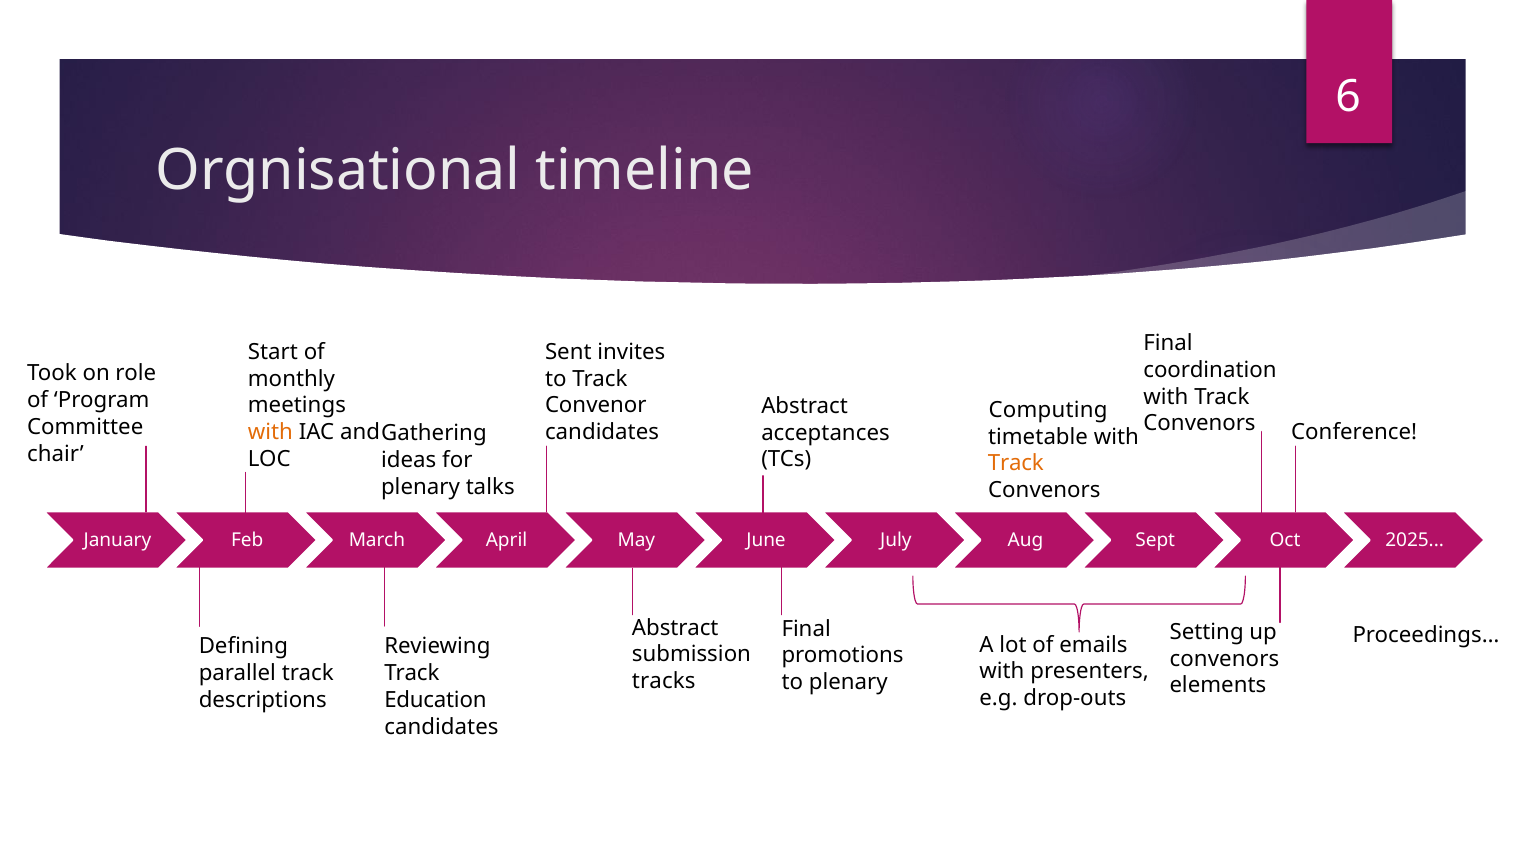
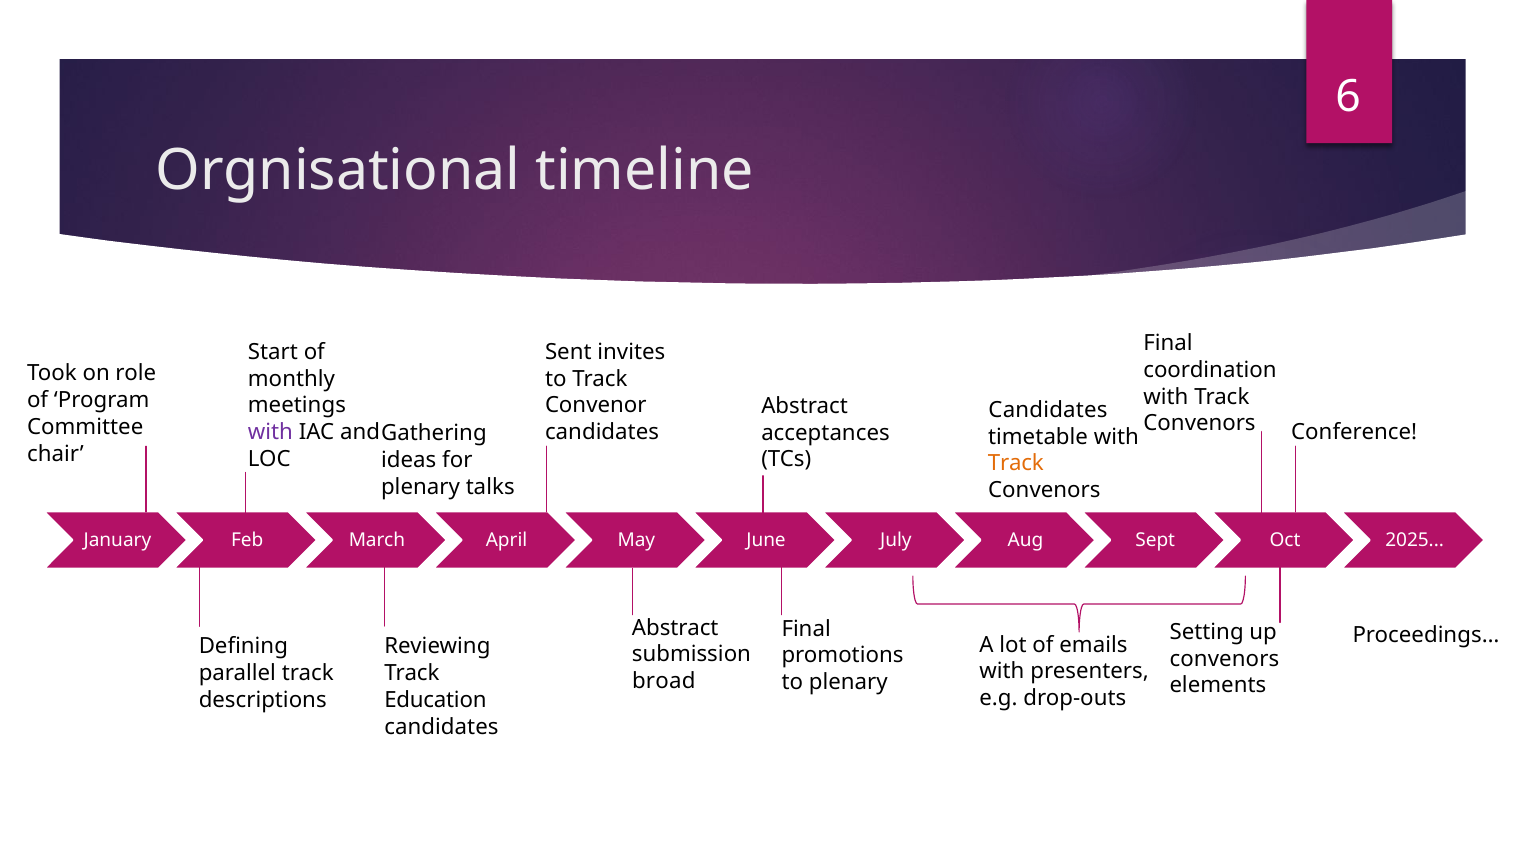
Computing at (1048, 410): Computing -> Candidates
with at (270, 432) colour: orange -> purple
tracks: tracks -> broad
